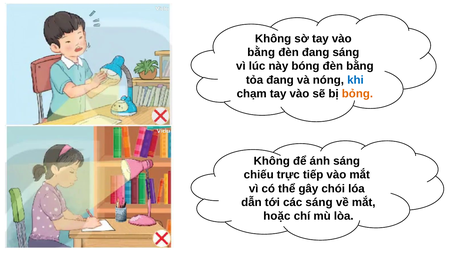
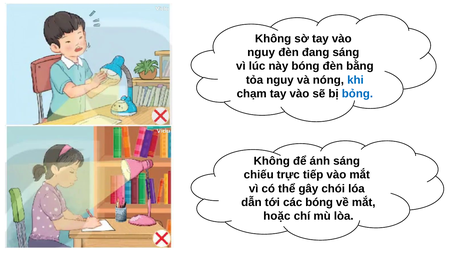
bằng at (261, 52): bằng -> nguy
tỏa đang: đang -> nguy
bỏng colour: orange -> blue
các sáng: sáng -> bóng
